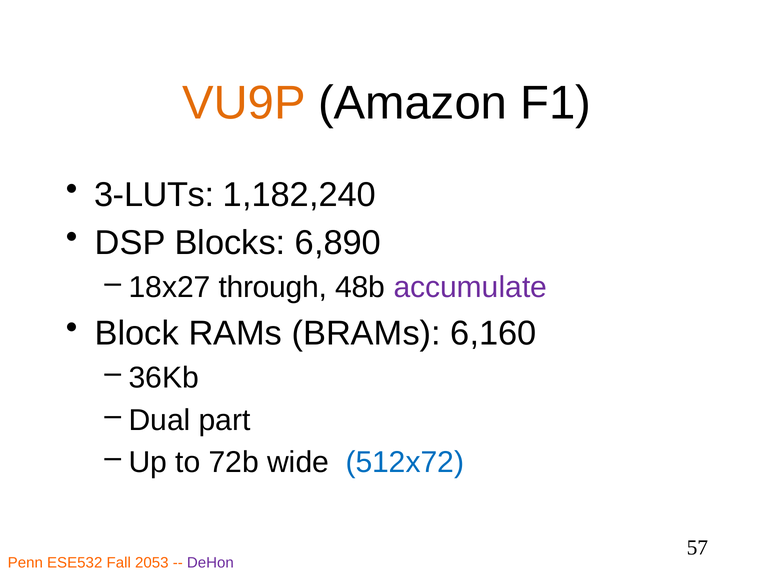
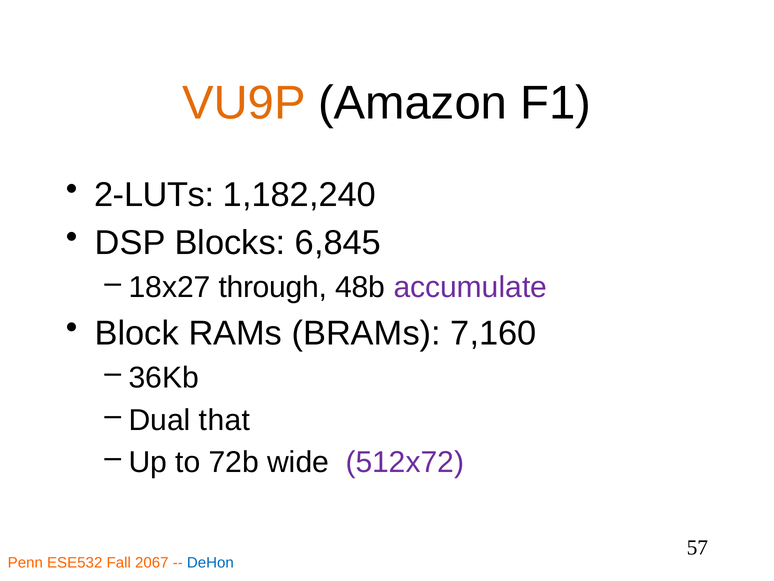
3-LUTs: 3-LUTs -> 2-LUTs
6,890: 6,890 -> 6,845
6,160: 6,160 -> 7,160
part: part -> that
512x72 colour: blue -> purple
2053: 2053 -> 2067
DeHon colour: purple -> blue
